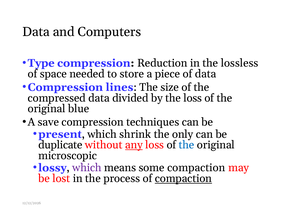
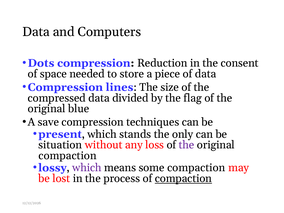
Type: Type -> Dots
lossless: lossless -> consent
the loss: loss -> flag
shrink: shrink -> stands
duplicate: duplicate -> situation
any underline: present -> none
the at (187, 145) colour: blue -> purple
microscopic at (68, 156): microscopic -> compaction
